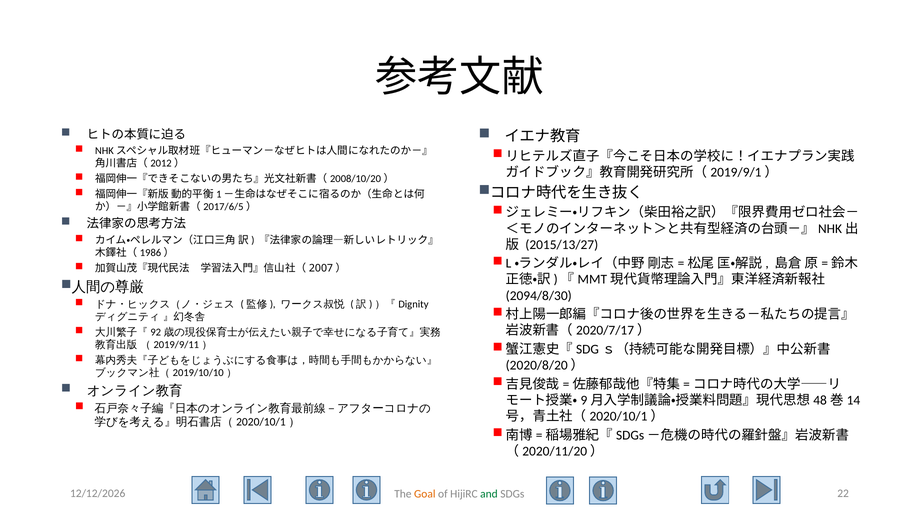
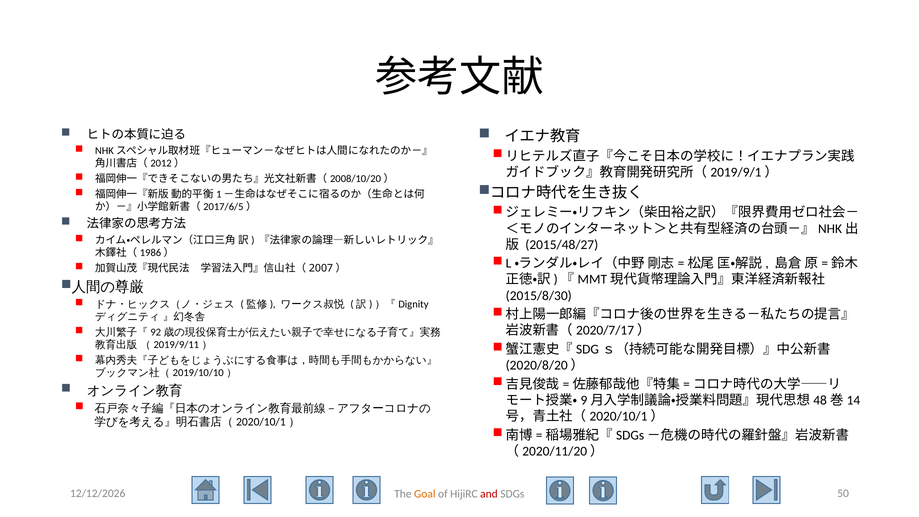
2015/13/27: 2015/13/27 -> 2015/48/27
2094/8/30: 2094/8/30 -> 2015/8/30
and colour: green -> red
22: 22 -> 50
